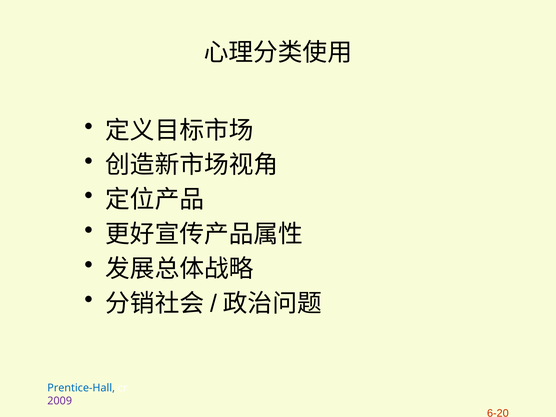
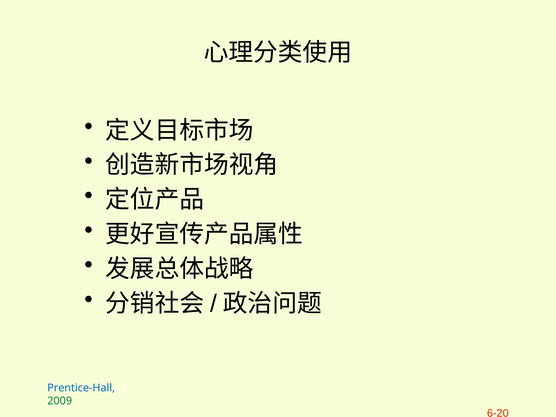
2009 colour: purple -> green
